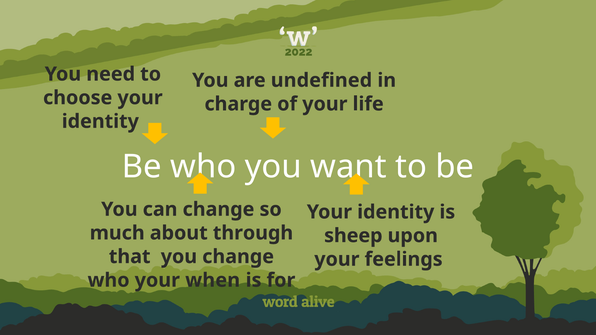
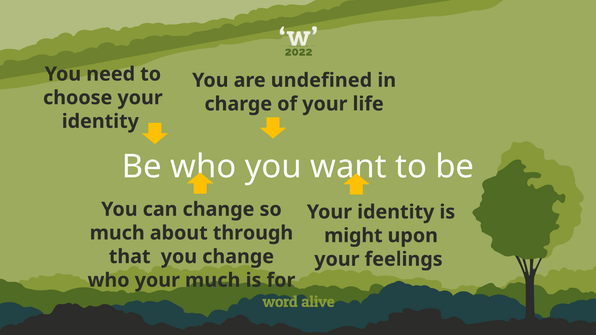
sheep: sheep -> might
your when: when -> much
